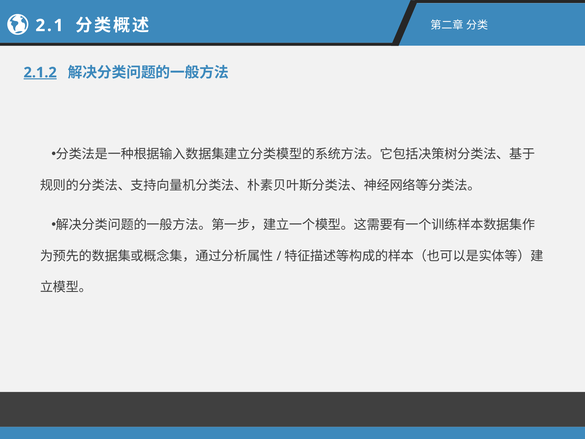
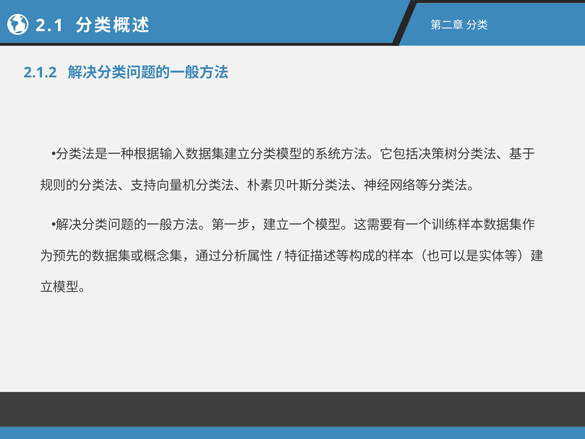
2.1.2 underline: present -> none
